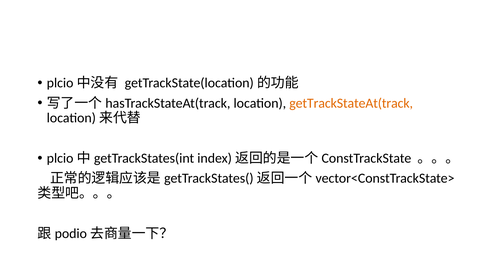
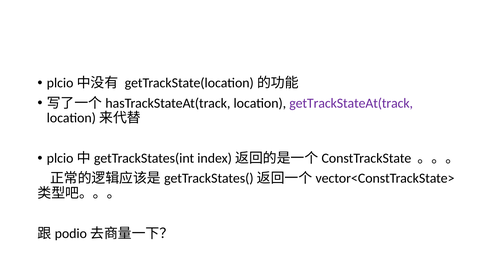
getTrackStateAt(track colour: orange -> purple
